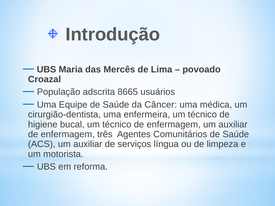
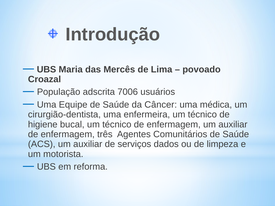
8665: 8665 -> 7006
língua: língua -> dados
